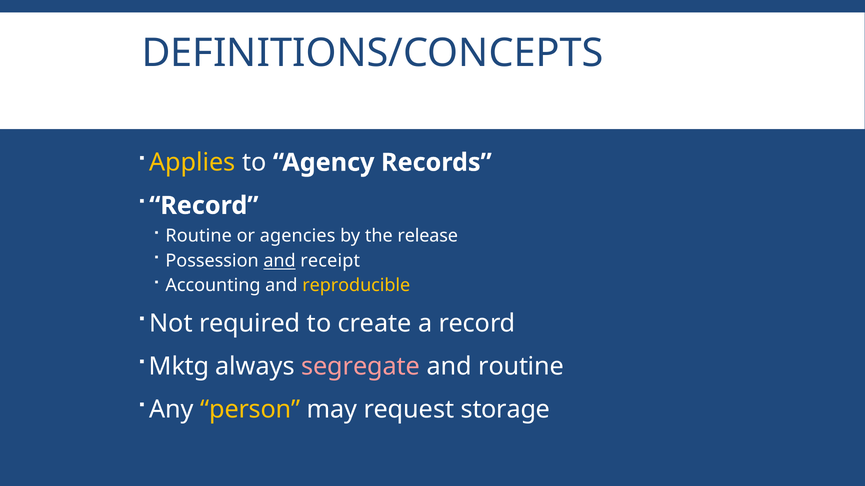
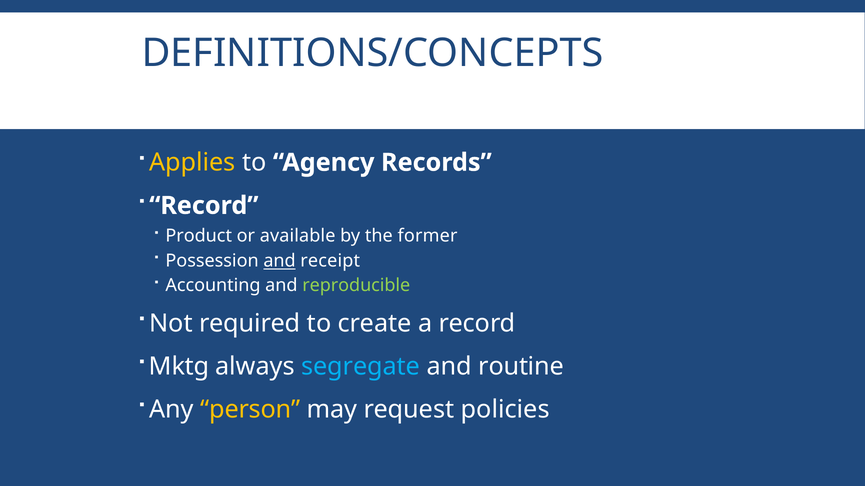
Routine at (199, 236): Routine -> Product
agencies: agencies -> available
release: release -> former
reproducible colour: yellow -> light green
segregate colour: pink -> light blue
storage: storage -> policies
